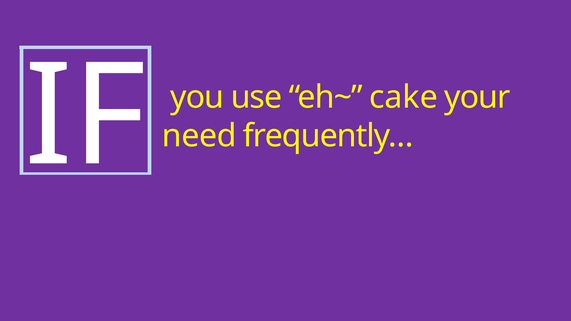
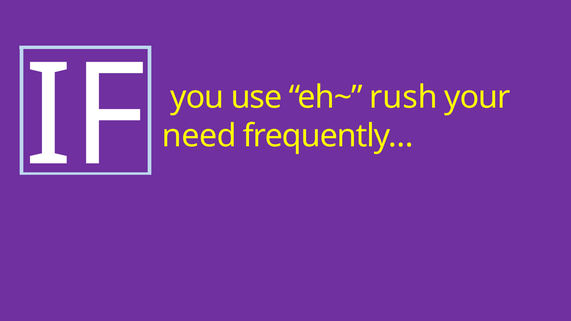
cake: cake -> rush
